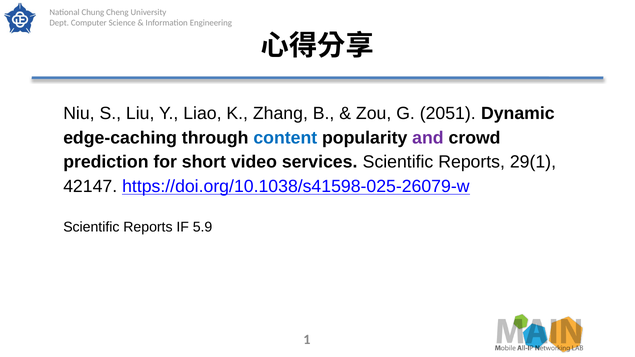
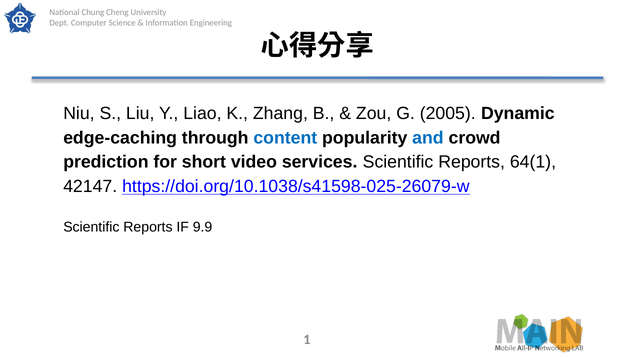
2051: 2051 -> 2005
and colour: purple -> blue
29(1: 29(1 -> 64(1
5.9: 5.9 -> 9.9
